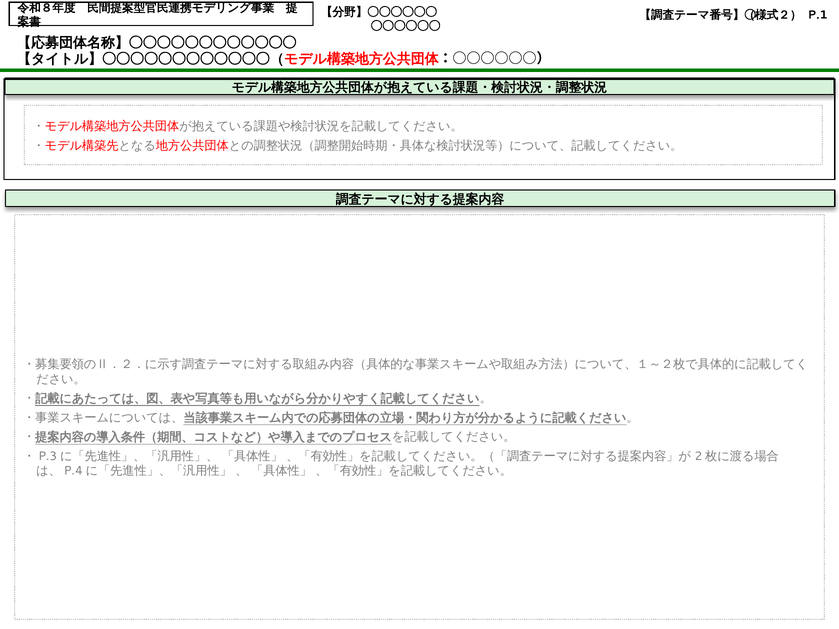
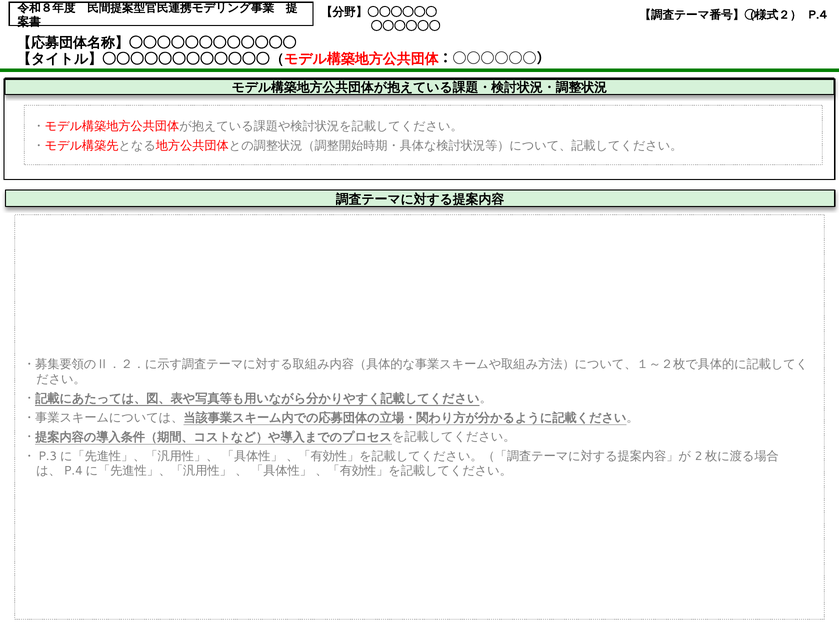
P.1: P.1 -> P.4
